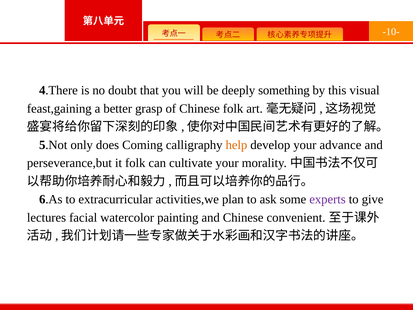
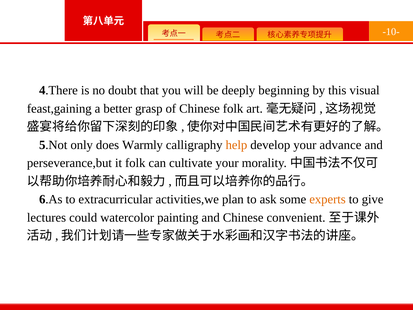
something: something -> beginning
Coming: Coming -> Warmly
experts colour: purple -> orange
facial: facial -> could
